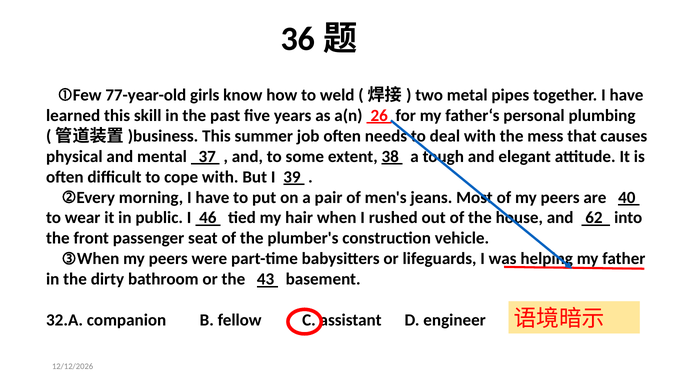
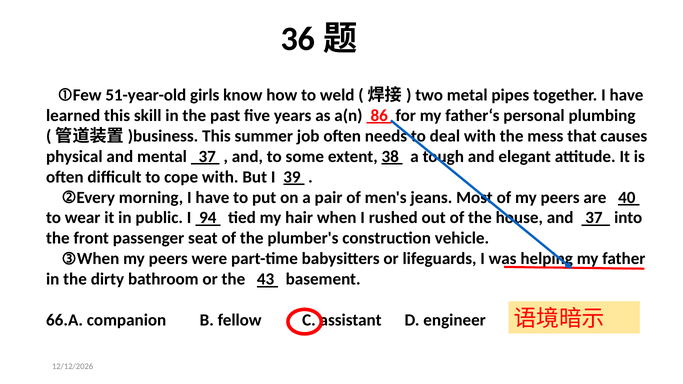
77-year-old: 77-year-old -> 51-year-old
26: 26 -> 86
46: 46 -> 94
62 at (594, 218): 62 -> 37
32.A: 32.A -> 66.A
